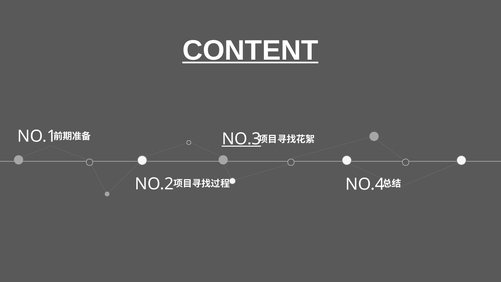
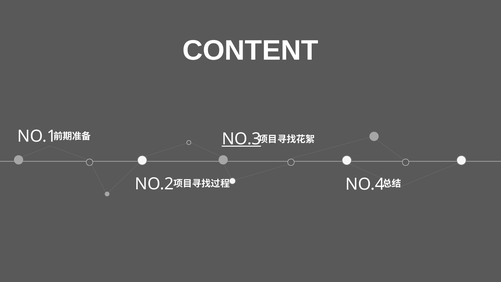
CONTENT underline: present -> none
